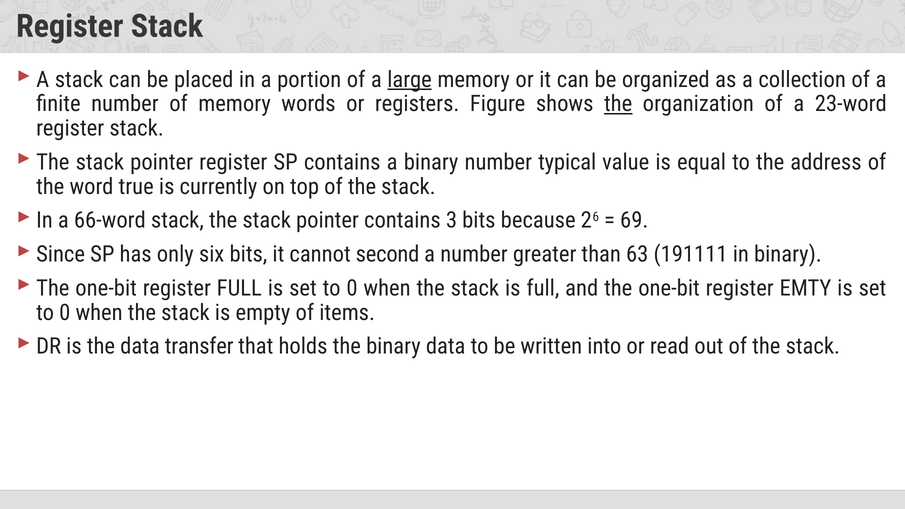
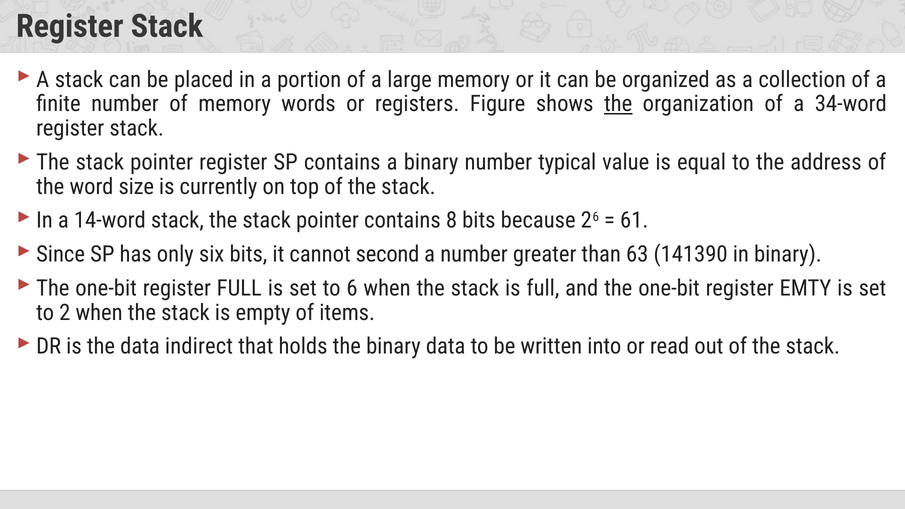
large underline: present -> none
23-word: 23-word -> 34-word
true: true -> size
66-word: 66-word -> 14-word
3: 3 -> 8
69: 69 -> 61
191111: 191111 -> 141390
0 at (352, 288): 0 -> 6
0 at (65, 313): 0 -> 2
transfer: transfer -> indirect
